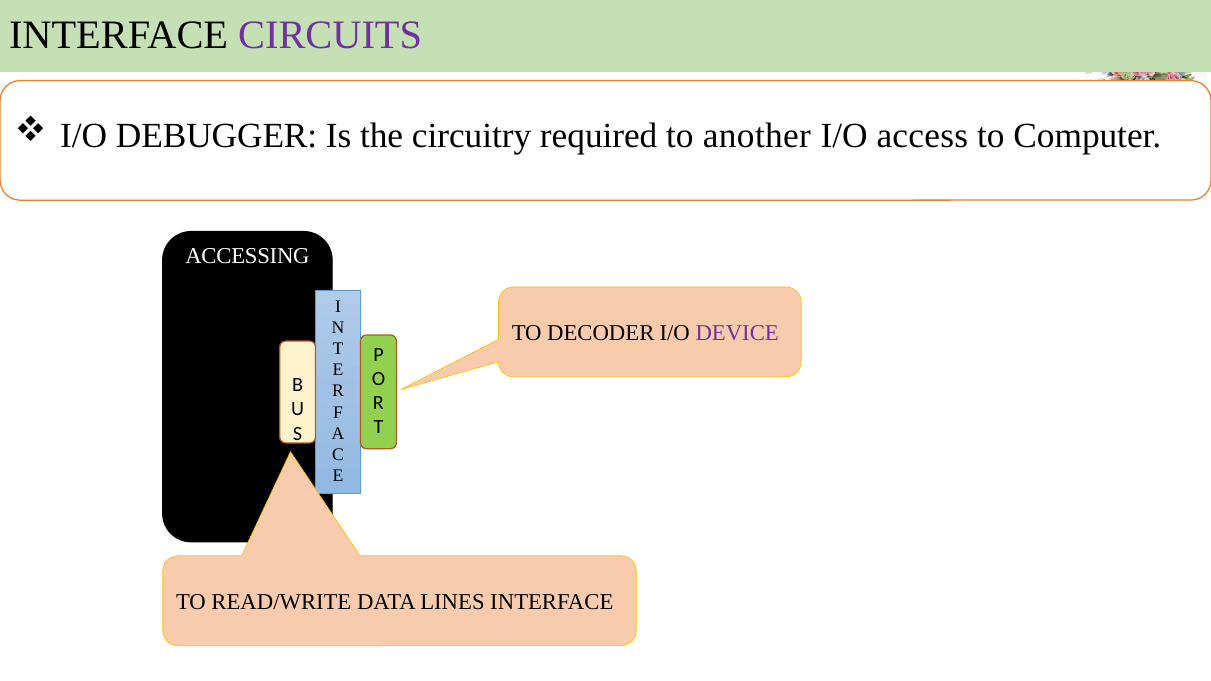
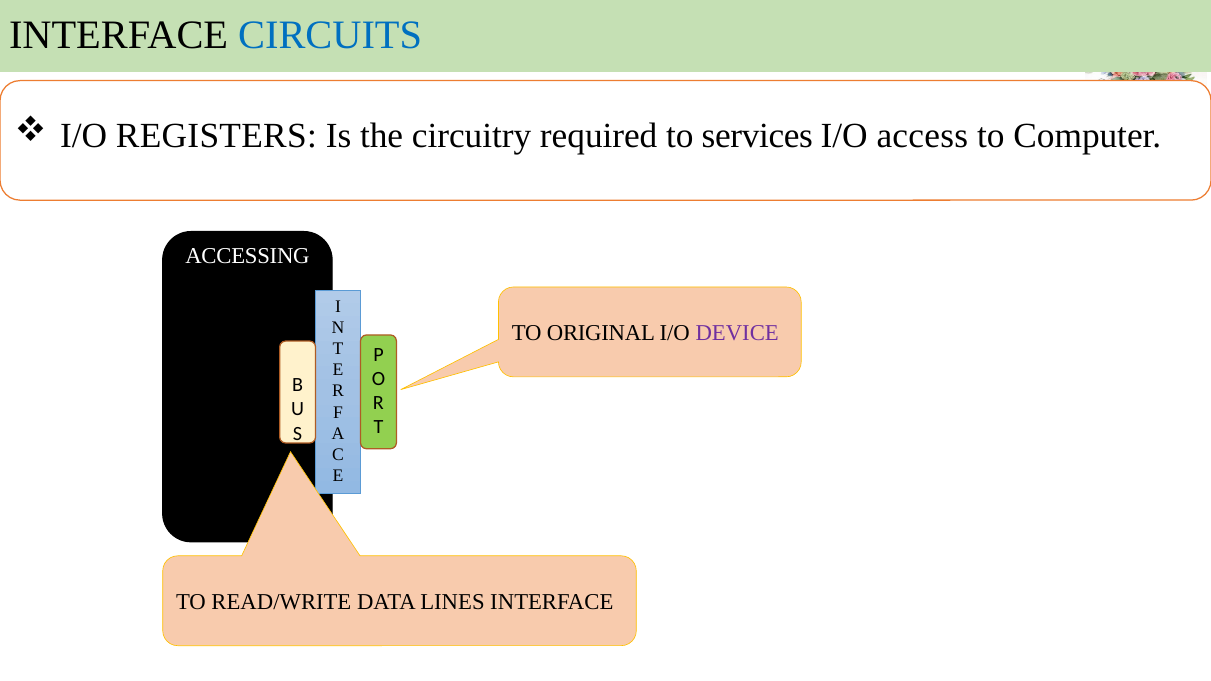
CIRCUITS colour: purple -> blue
DEBUGGER: DEBUGGER -> REGISTERS
another: another -> services
DECODER: DECODER -> ORIGINAL
